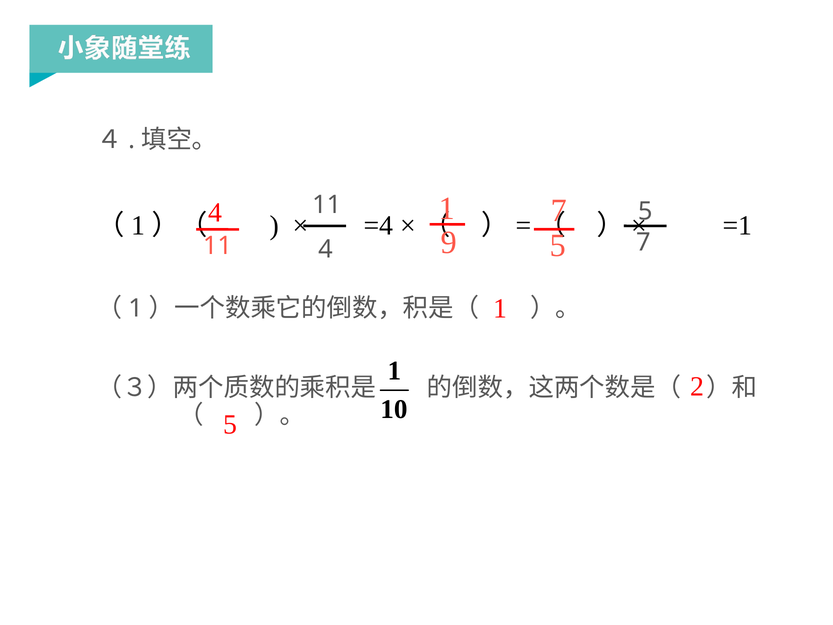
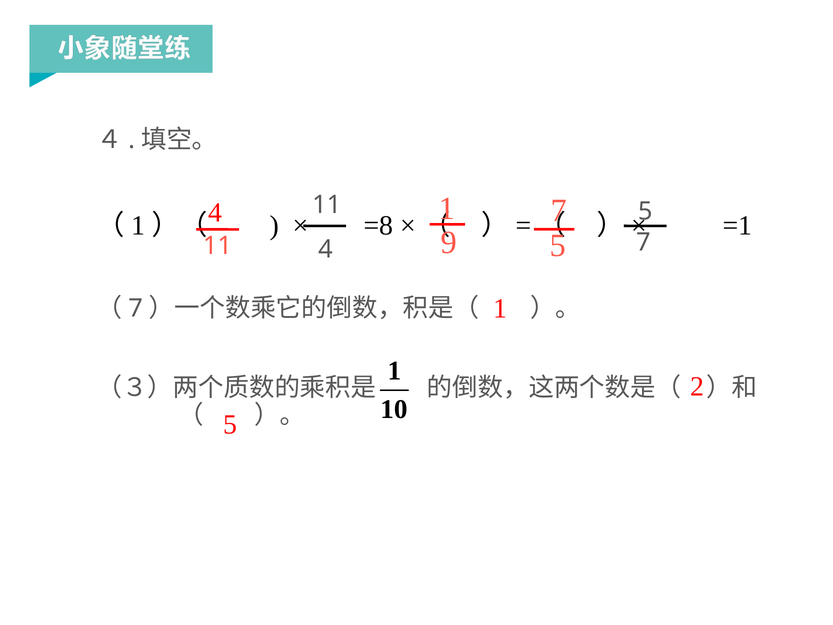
=4: =4 -> =8
1 at (136, 308): 1 -> 7
